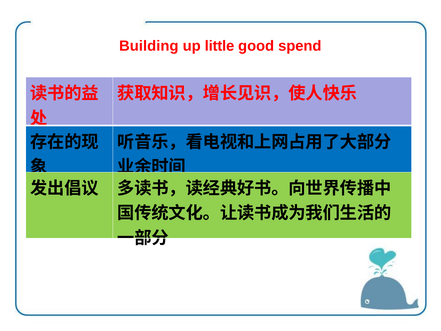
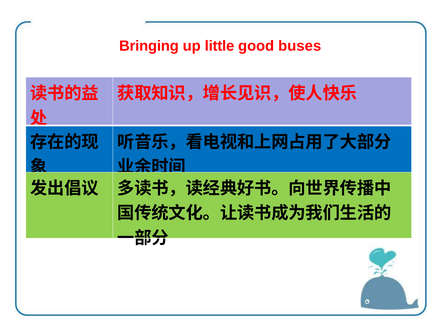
Building: Building -> Bringing
spend: spend -> buses
